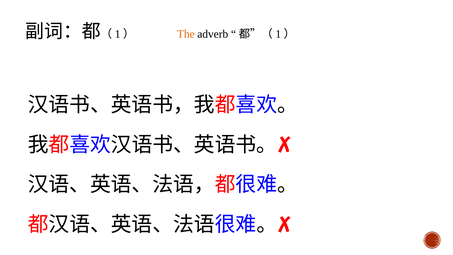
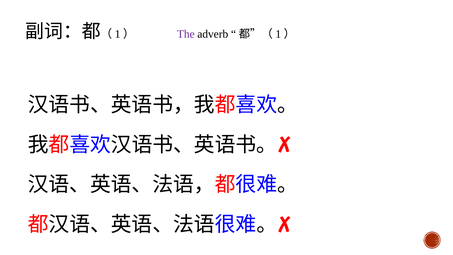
The colour: orange -> purple
